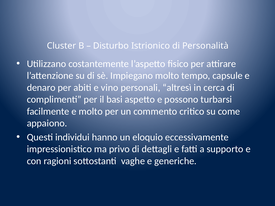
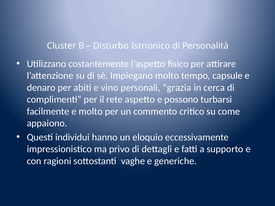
altresì: altresì -> grazia
basi: basi -> rete
